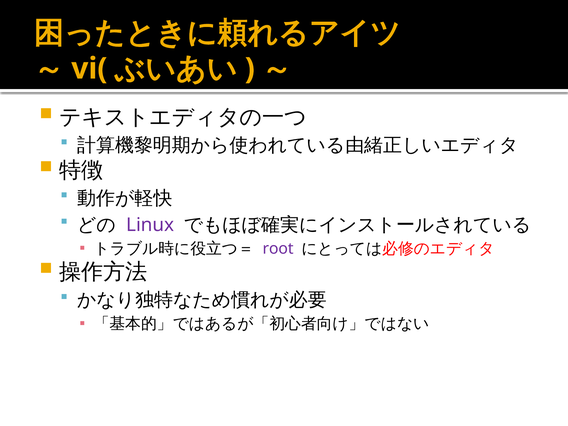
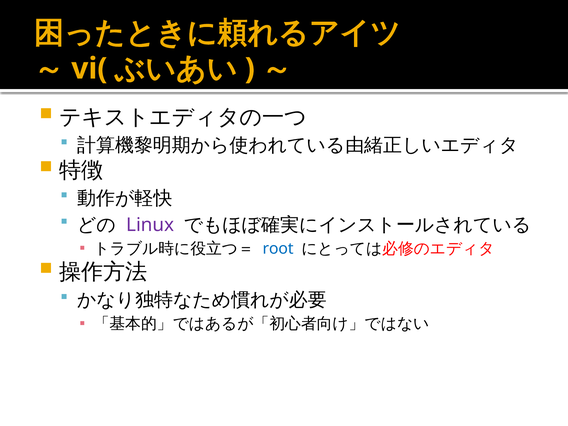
root colour: purple -> blue
